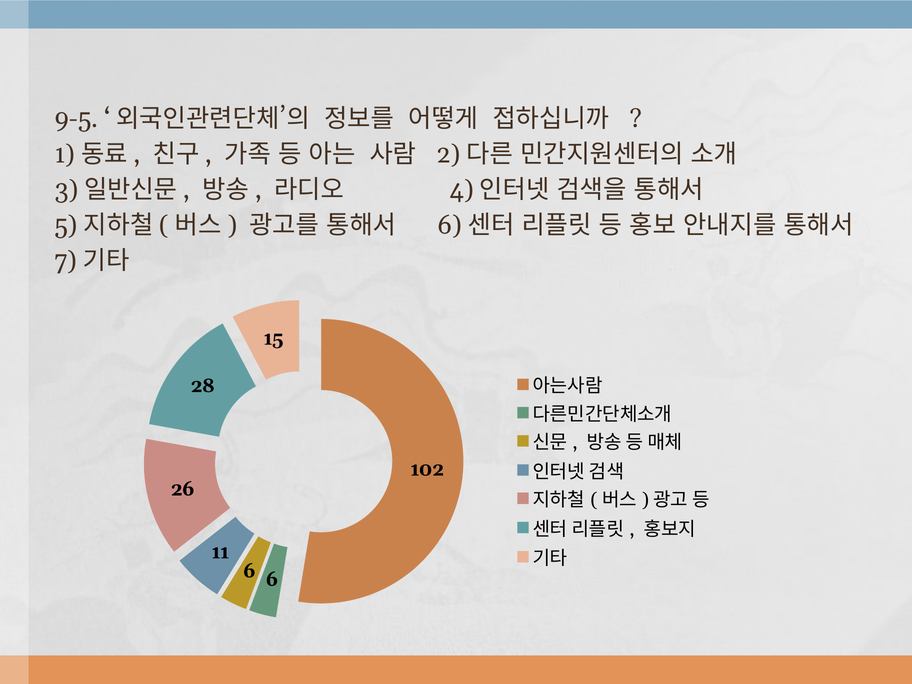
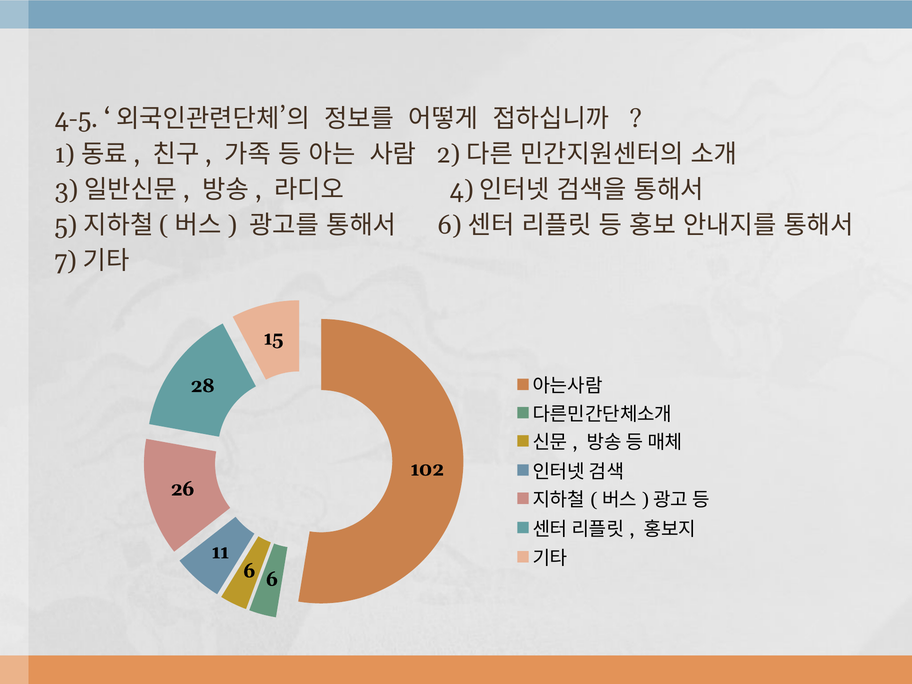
9-5: 9-5 -> 4-5
